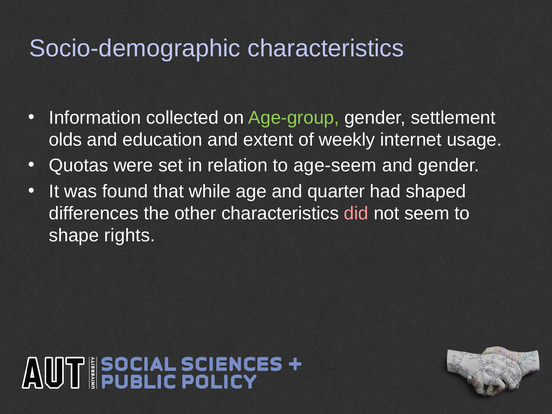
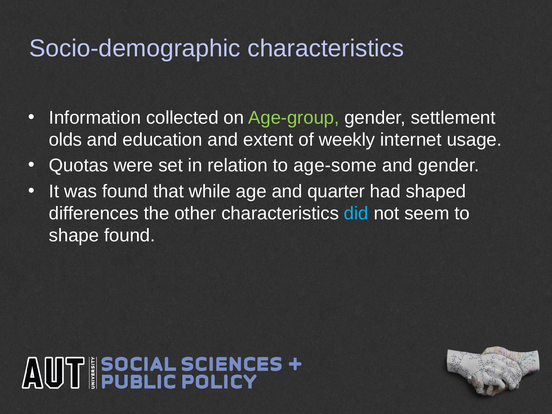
age-seem: age-seem -> age-some
did colour: pink -> light blue
shape rights: rights -> found
